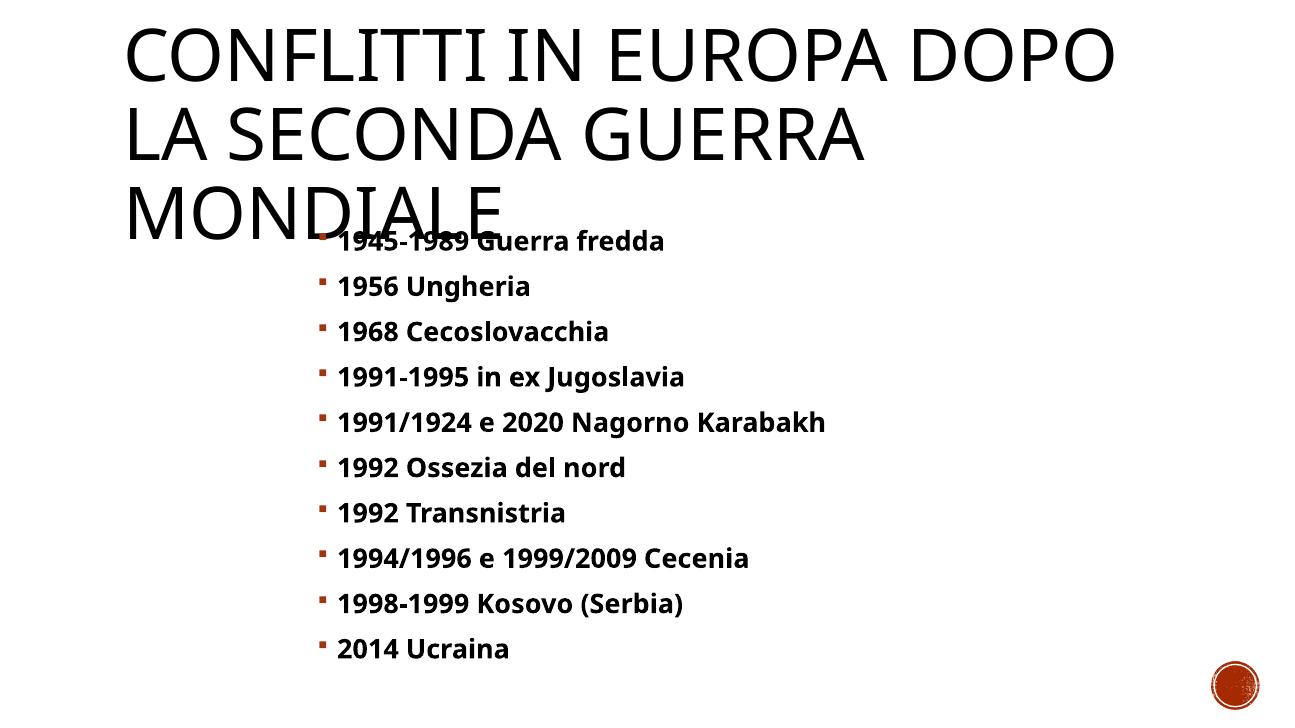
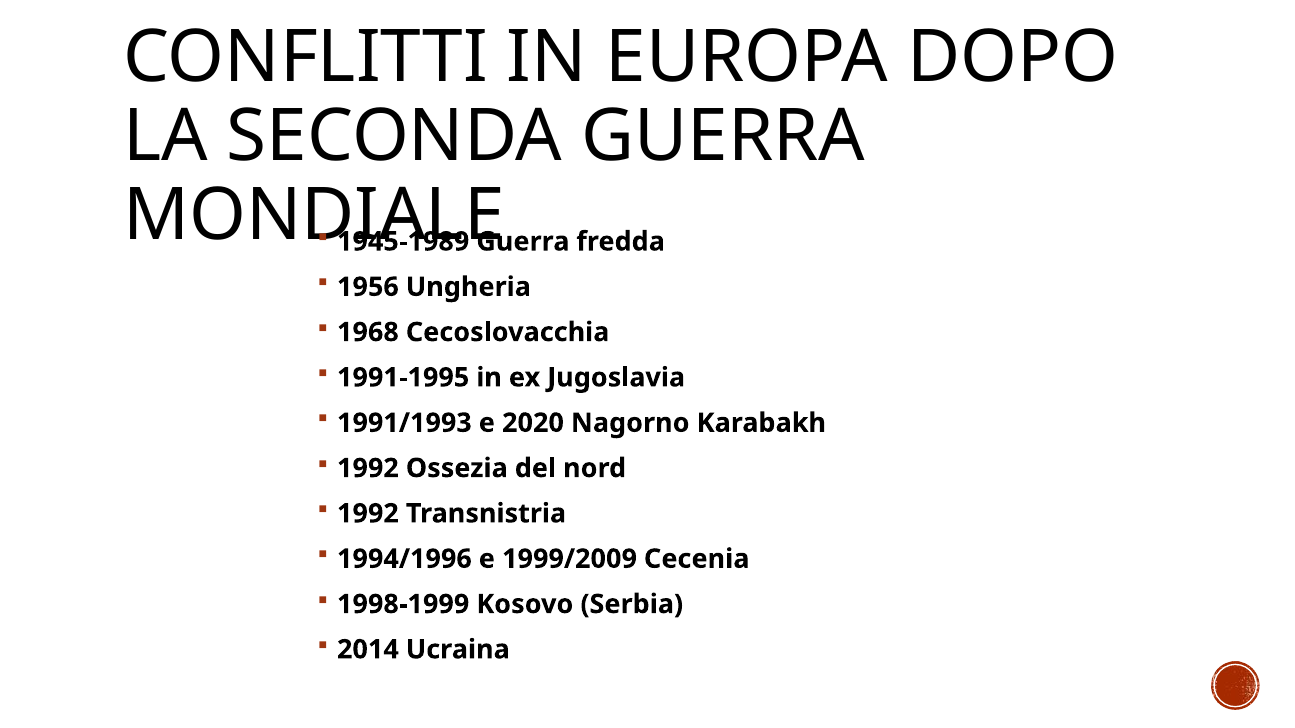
1991/1924: 1991/1924 -> 1991/1993
